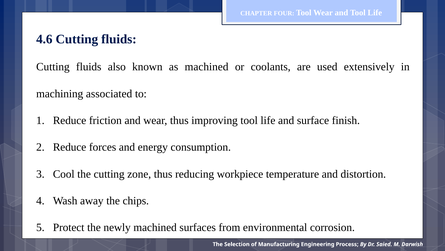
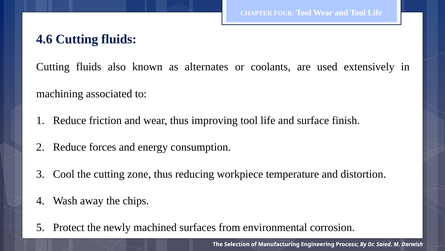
as machined: machined -> alternates
